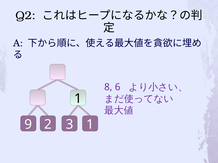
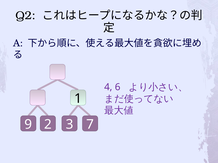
8: 8 -> 4
2 1: 1 -> 7
